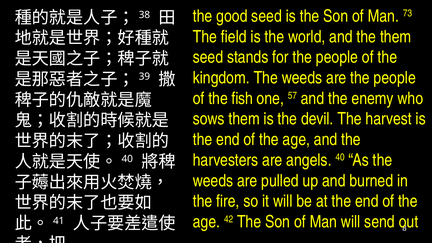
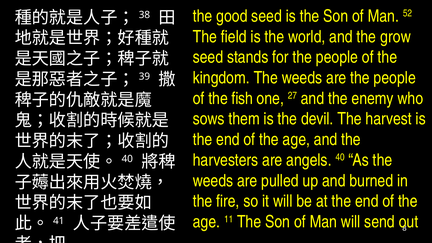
73: 73 -> 52
the them: them -> grow
57: 57 -> 27
42: 42 -> 11
